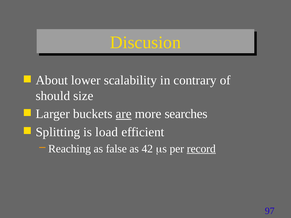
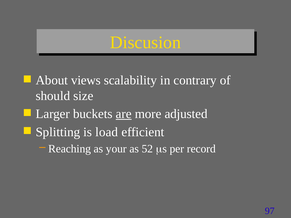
lower: lower -> views
searches: searches -> adjusted
false: false -> your
42: 42 -> 52
record underline: present -> none
